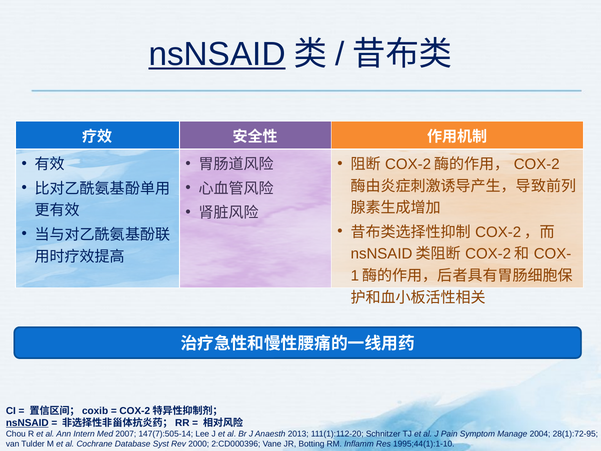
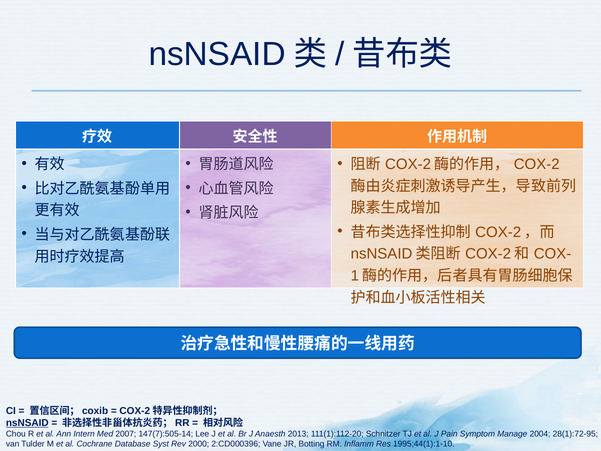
nsNSAID at (217, 54) underline: present -> none
